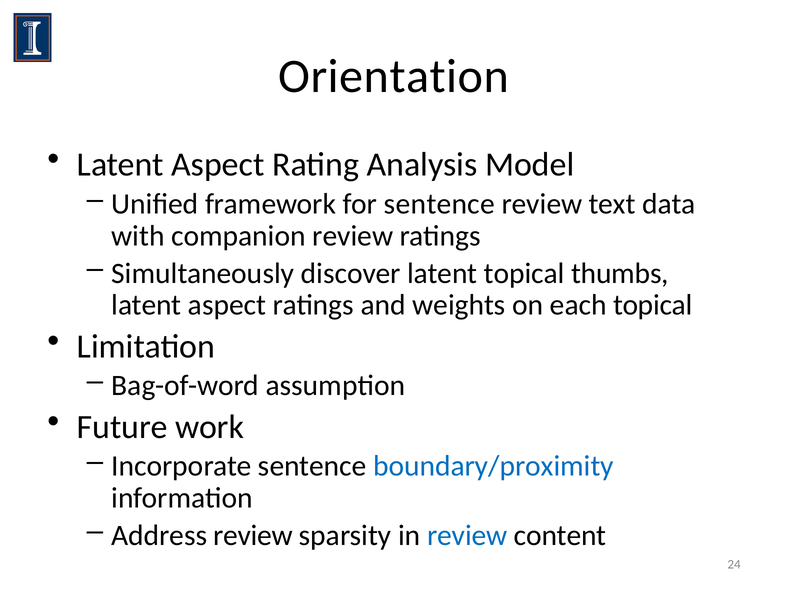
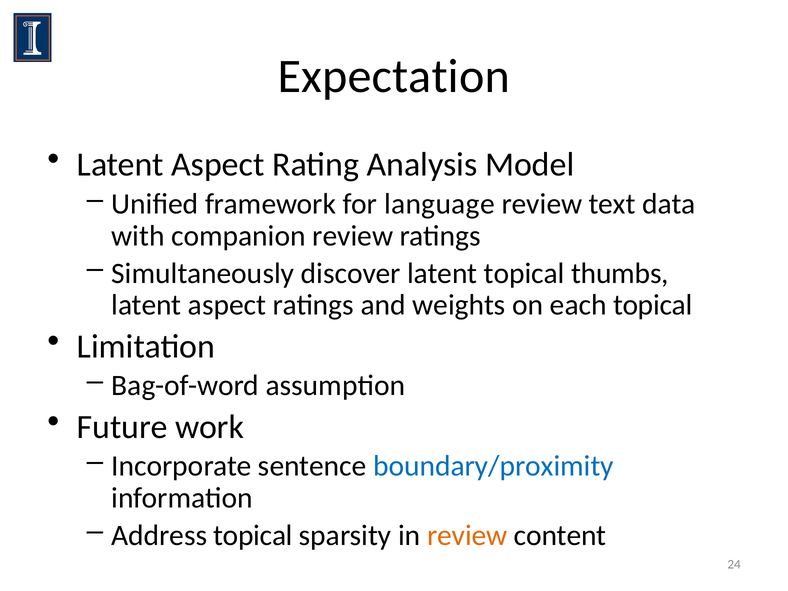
Orientation: Orientation -> Expectation
for sentence: sentence -> language
Address review: review -> topical
review at (467, 536) colour: blue -> orange
